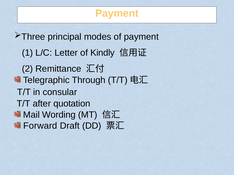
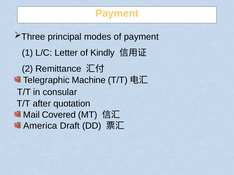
Through: Through -> Machine
Wording: Wording -> Covered
Forward: Forward -> America
